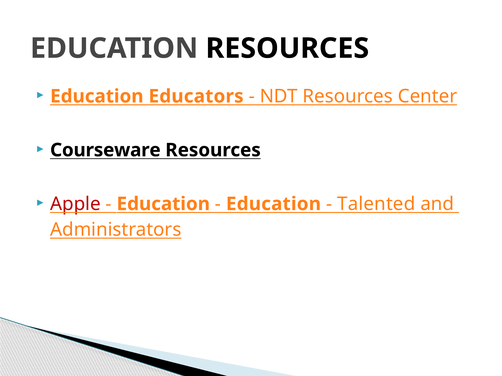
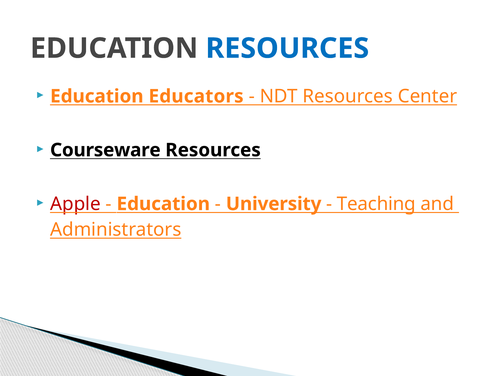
RESOURCES at (287, 48) colour: black -> blue
Education at (273, 204): Education -> University
Talented: Talented -> Teaching
